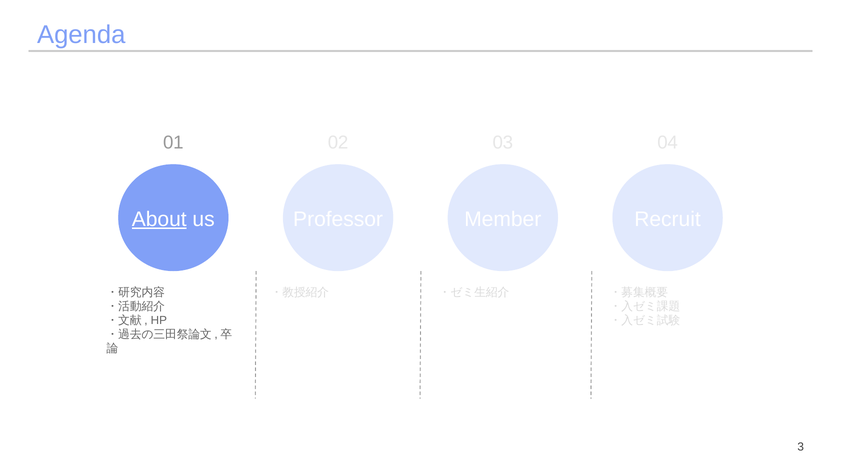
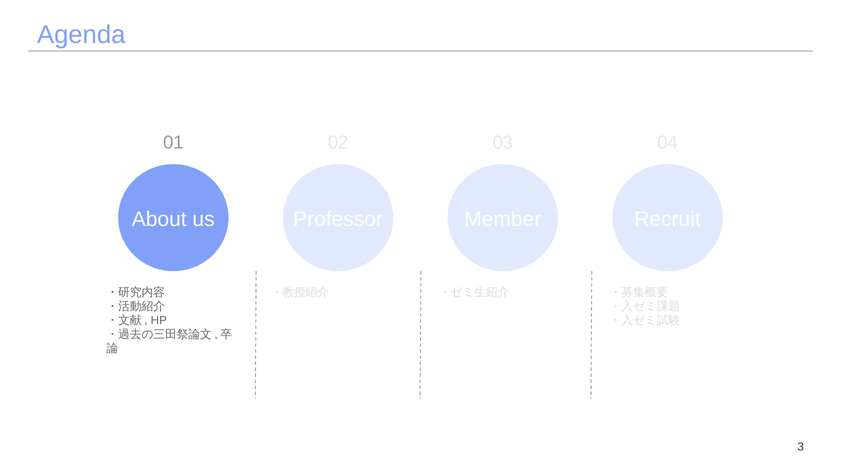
About underline: present -> none
